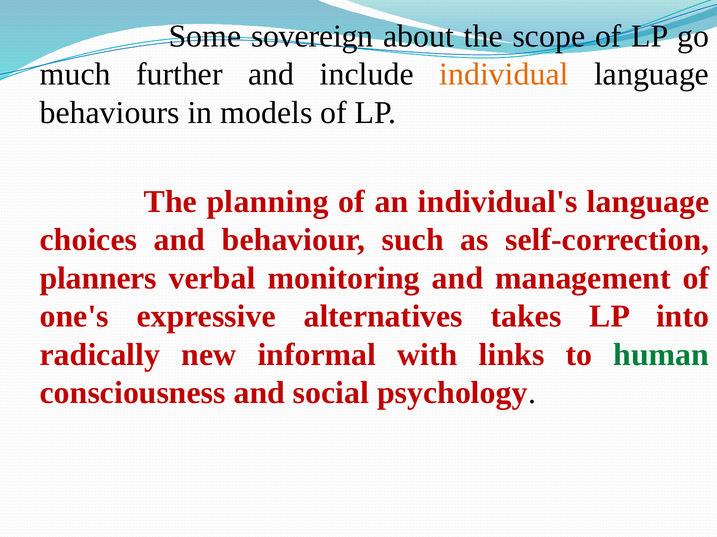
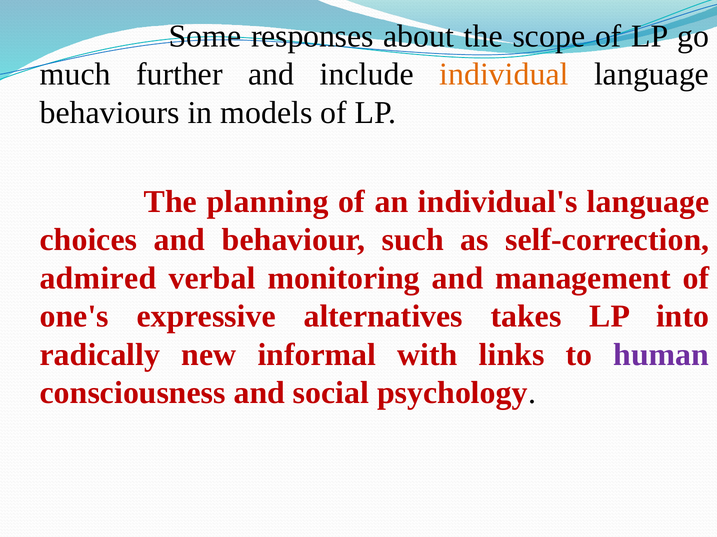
sovereign: sovereign -> responses
planners: planners -> admired
human colour: green -> purple
